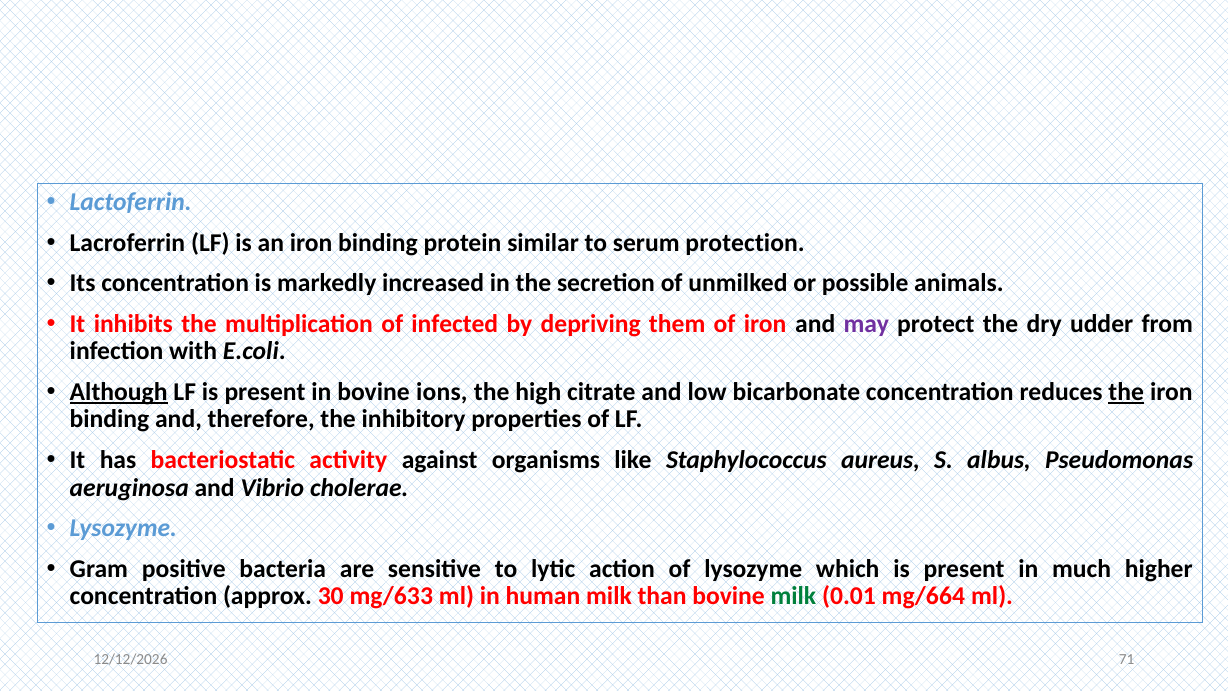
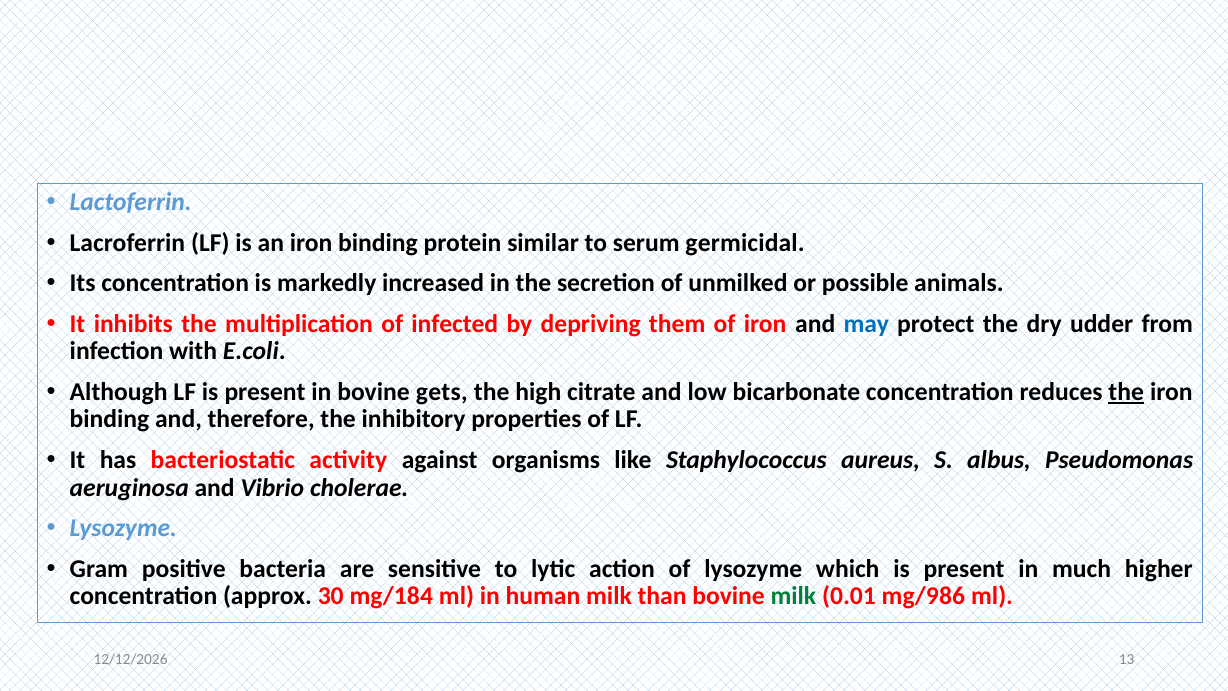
protection: protection -> germicidal
may colour: purple -> blue
Although underline: present -> none
ions: ions -> gets
mg/633: mg/633 -> mg/184
mg/664: mg/664 -> mg/986
71: 71 -> 13
